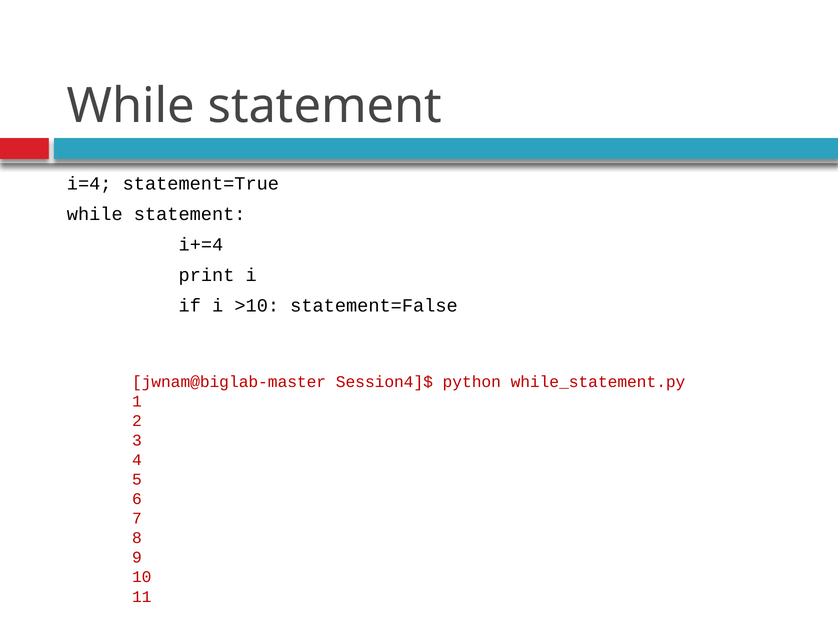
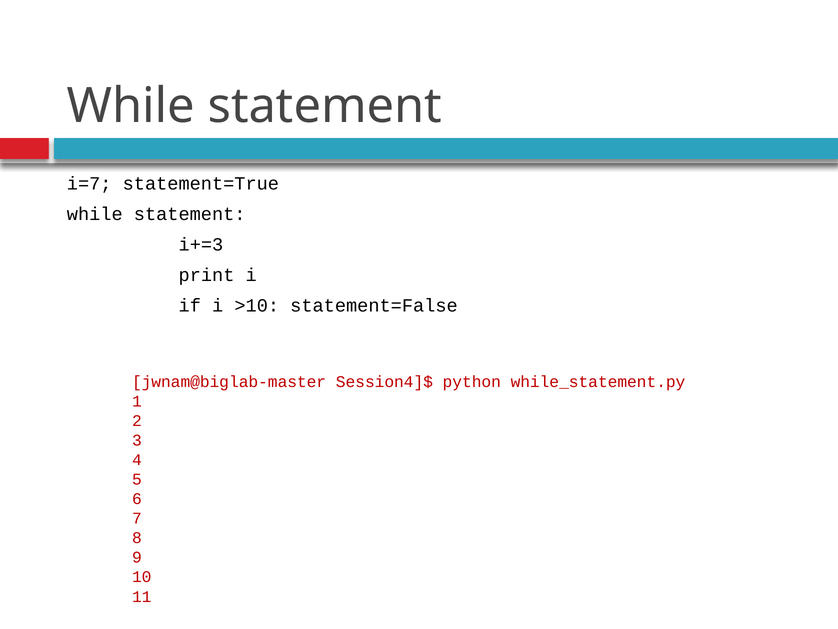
i=4: i=4 -> i=7
i+=4: i+=4 -> i+=3
